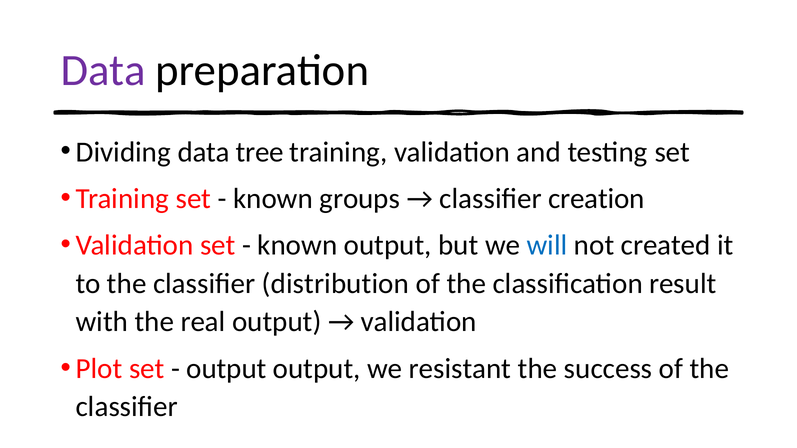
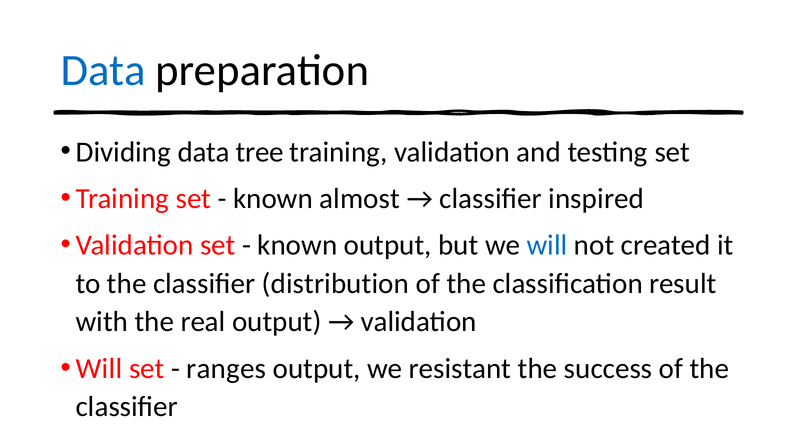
Data at (103, 70) colour: purple -> blue
groups: groups -> almost
creation: creation -> inspired
Plot at (99, 369): Plot -> Will
output at (226, 369): output -> ranges
